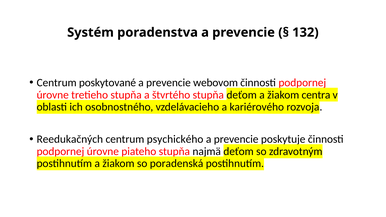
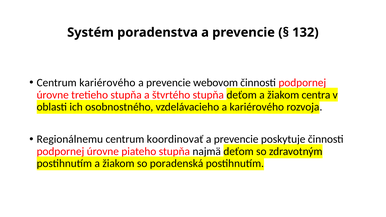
Centrum poskytované: poskytované -> kariérového
Reedukačných: Reedukačných -> Regionálnemu
psychického: psychického -> koordinovať
